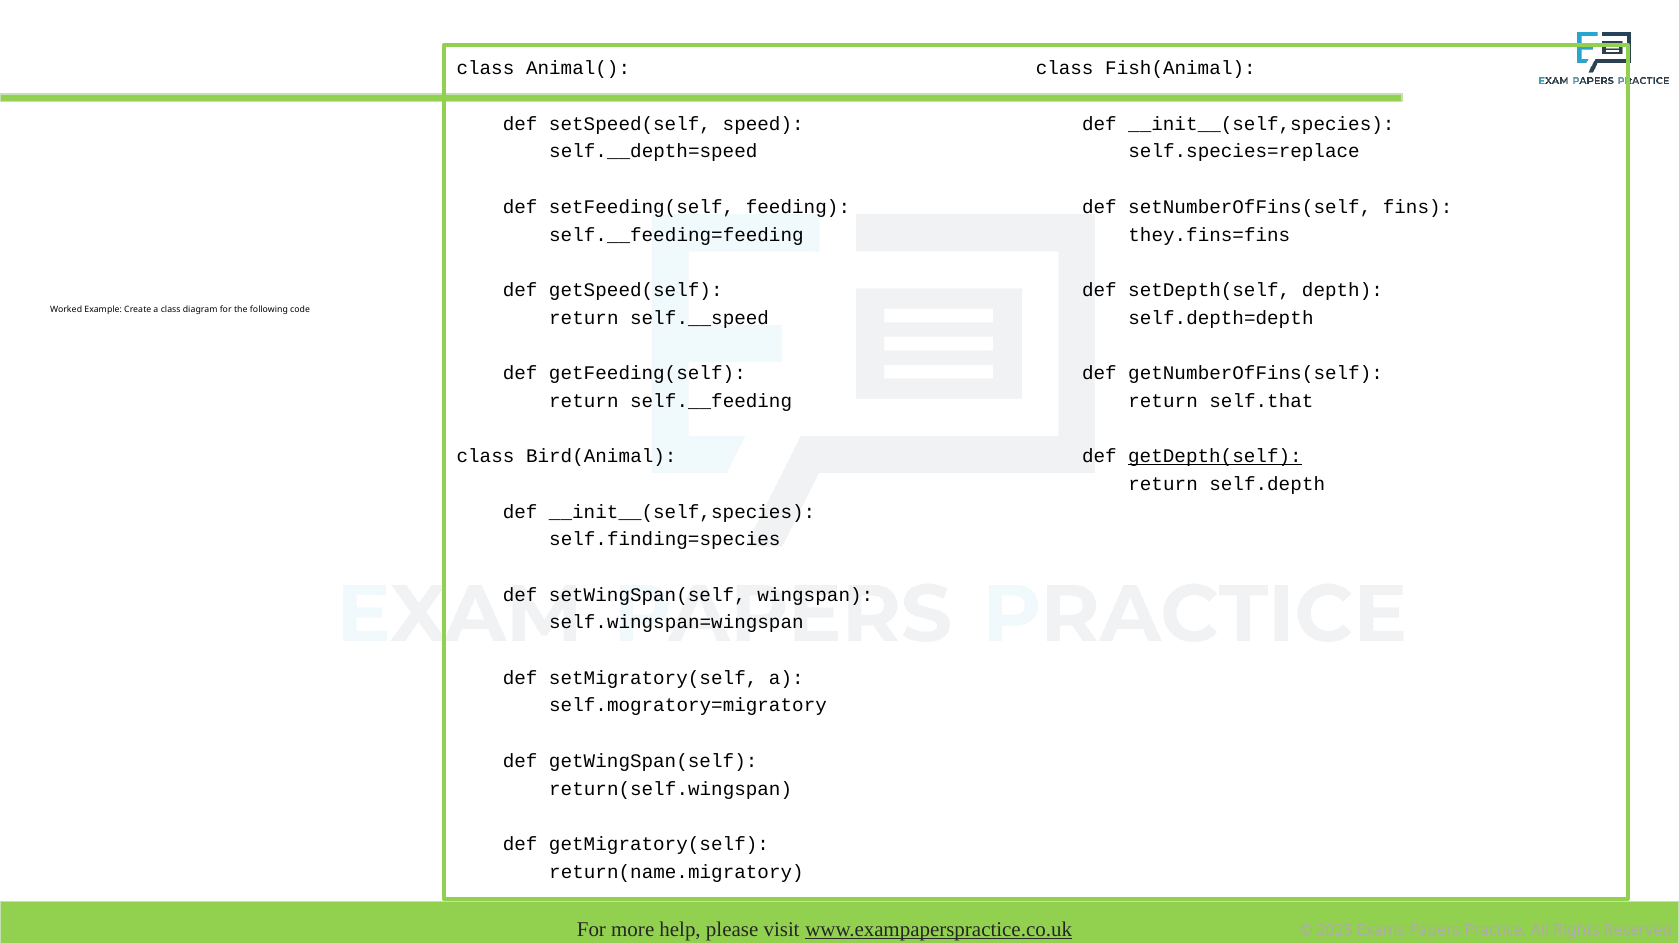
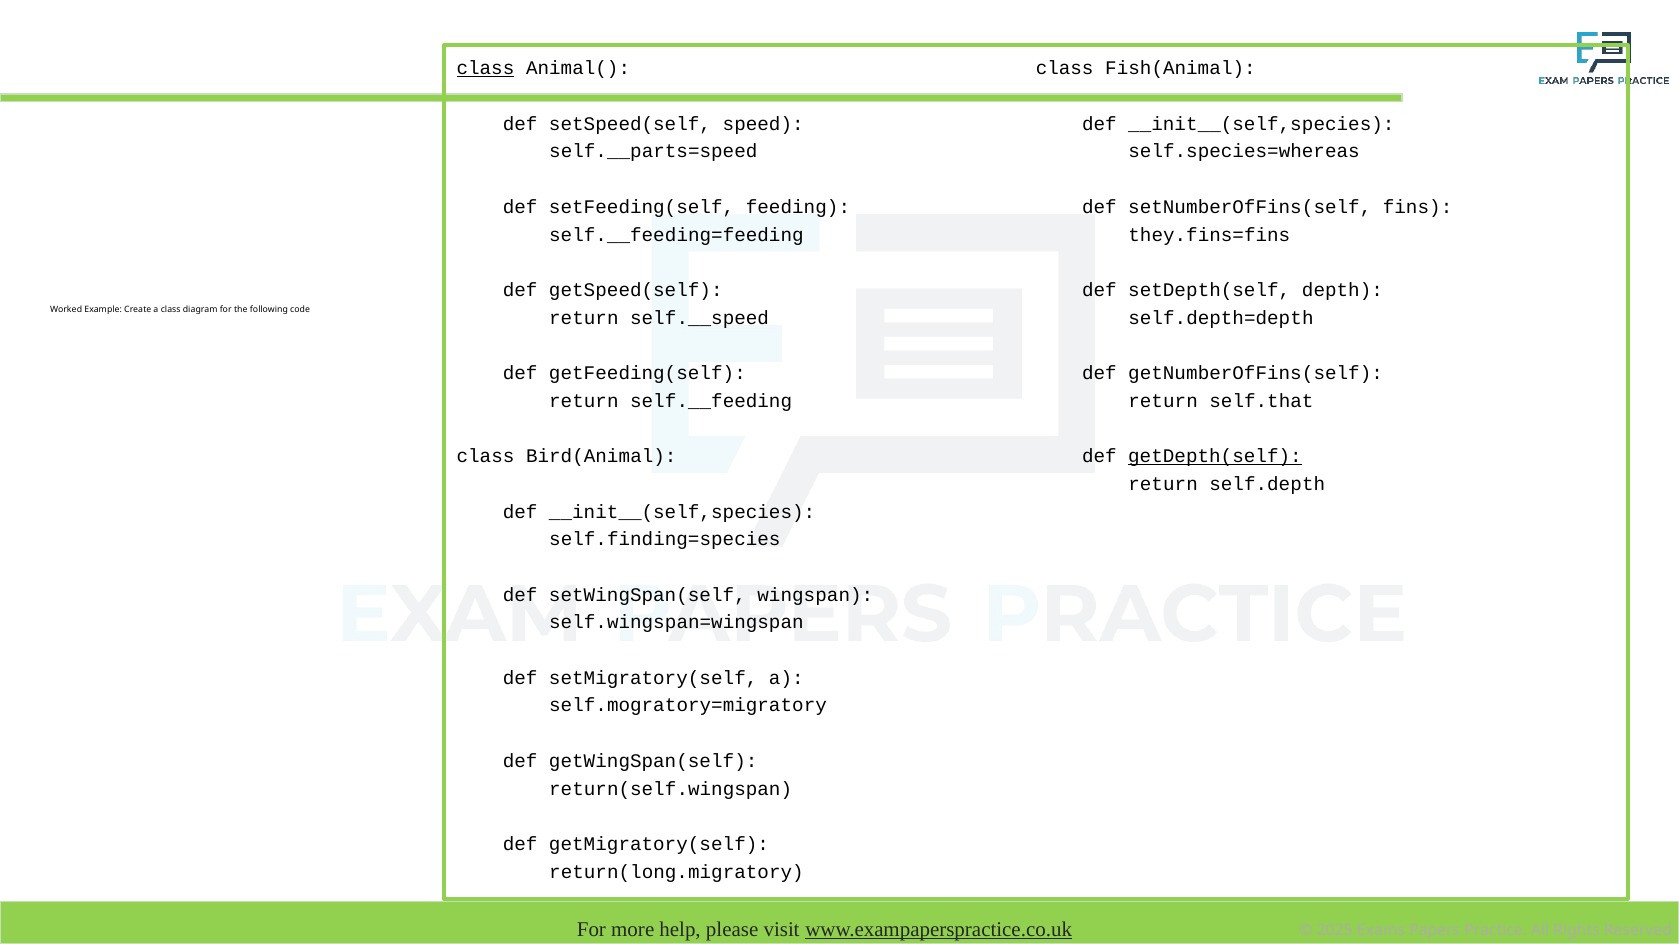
class at (485, 69) underline: none -> present
self.__depth=speed: self.__depth=speed -> self.__parts=speed
self.species=replace: self.species=replace -> self.species=whereas
return(name.migratory: return(name.migratory -> return(long.migratory
